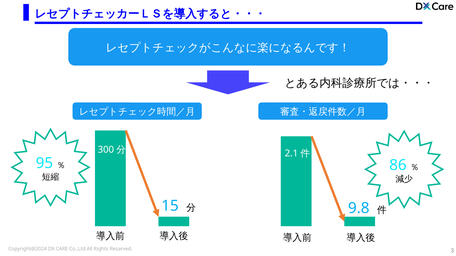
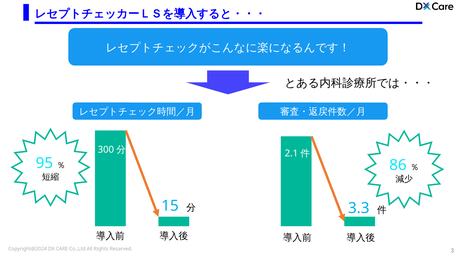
9.8: 9.8 -> 3.3
